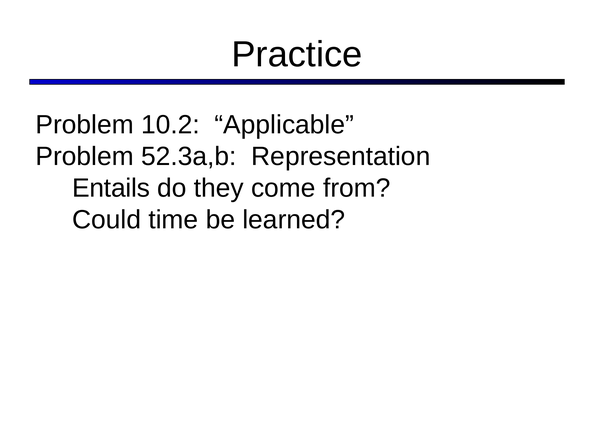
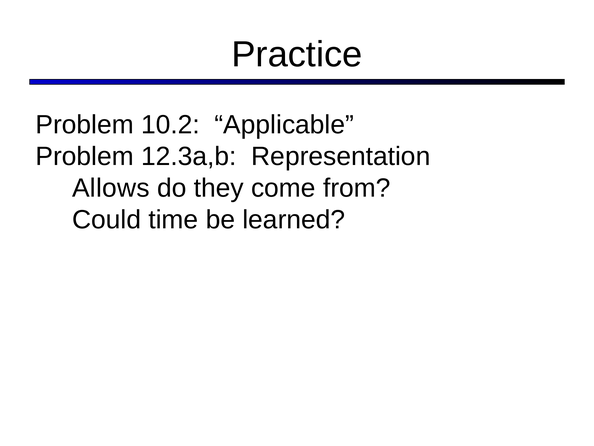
52.3a,b: 52.3a,b -> 12.3a,b
Entails: Entails -> Allows
